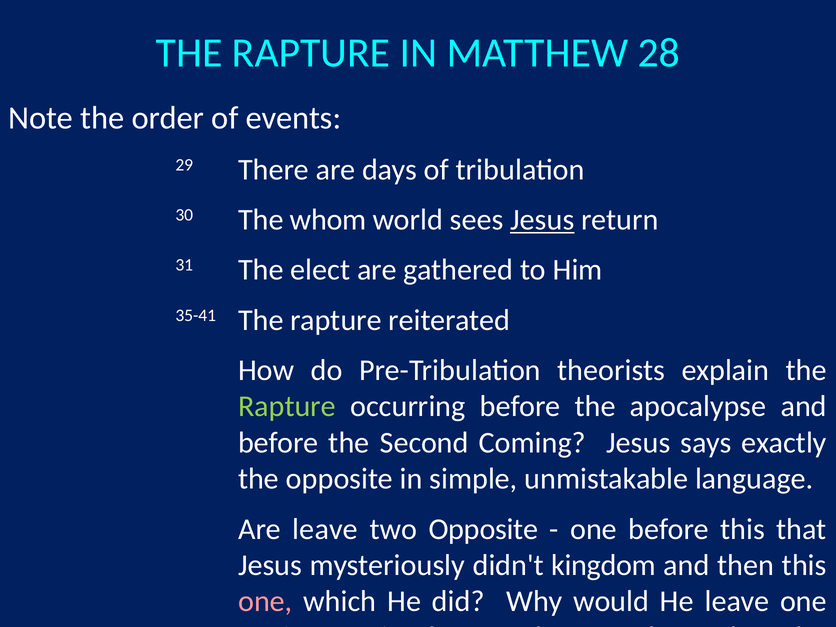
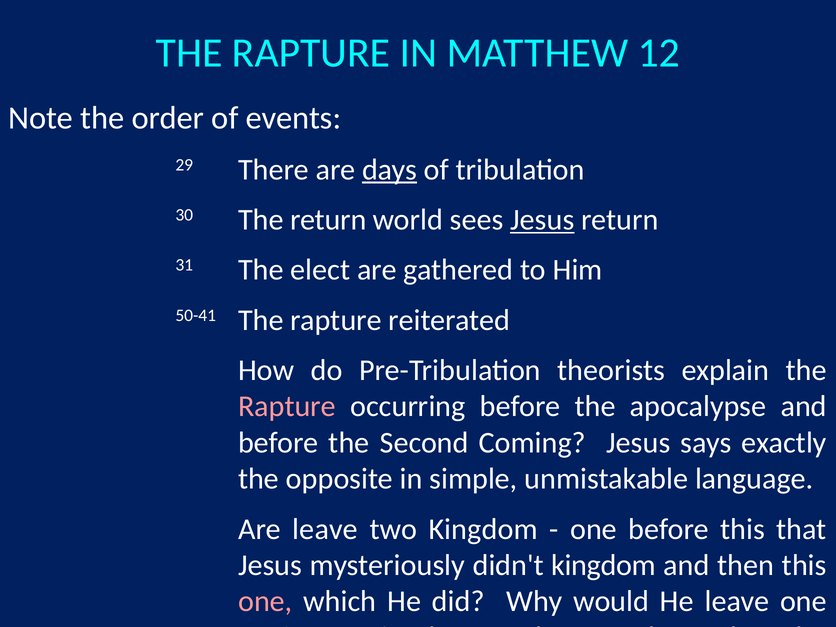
28: 28 -> 12
days underline: none -> present
The whom: whom -> return
35-41: 35-41 -> 50-41
Rapture at (287, 406) colour: light green -> pink
two Opposite: Opposite -> Kingdom
